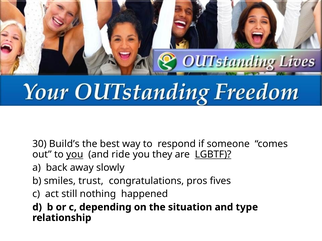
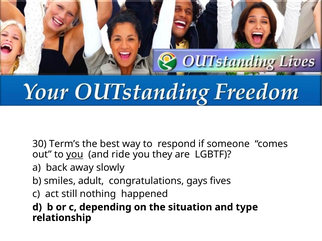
Build’s: Build’s -> Term’s
LGBTF underline: present -> none
trust: trust -> adult
pros: pros -> gays
